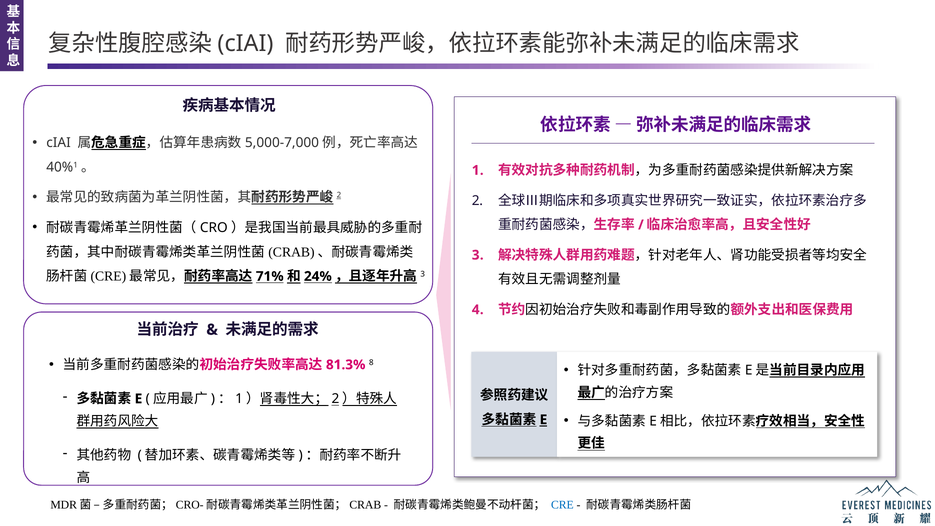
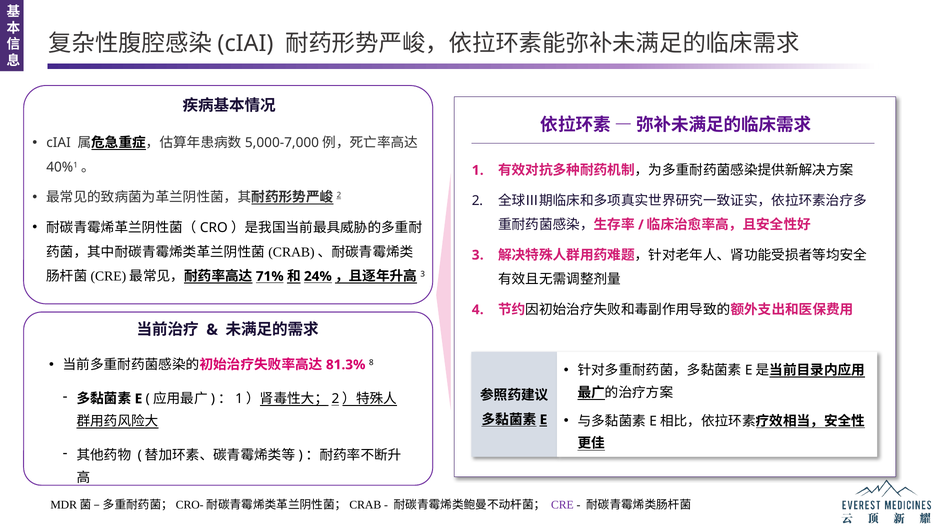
CRE colour: blue -> purple
